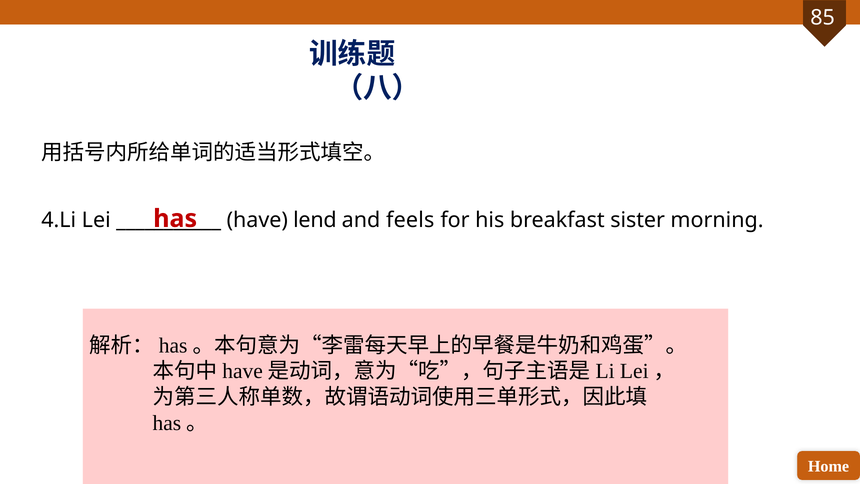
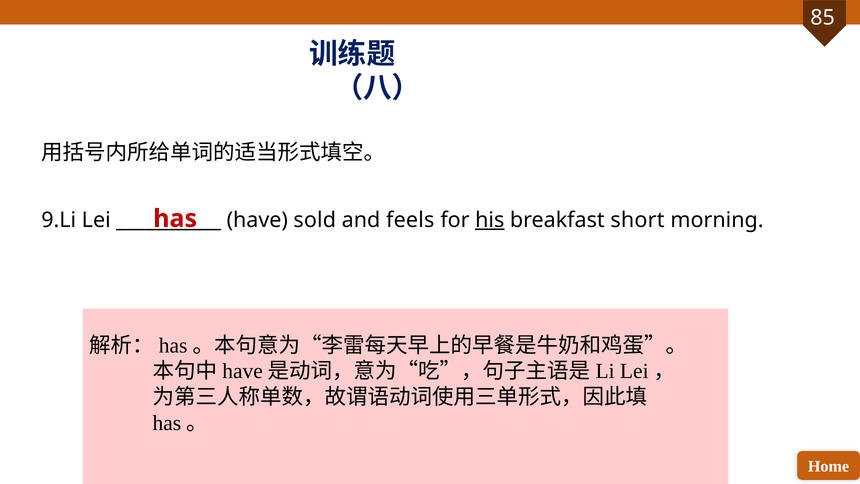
4.Li: 4.Li -> 9.Li
lend: lend -> sold
his underline: none -> present
sister: sister -> short
